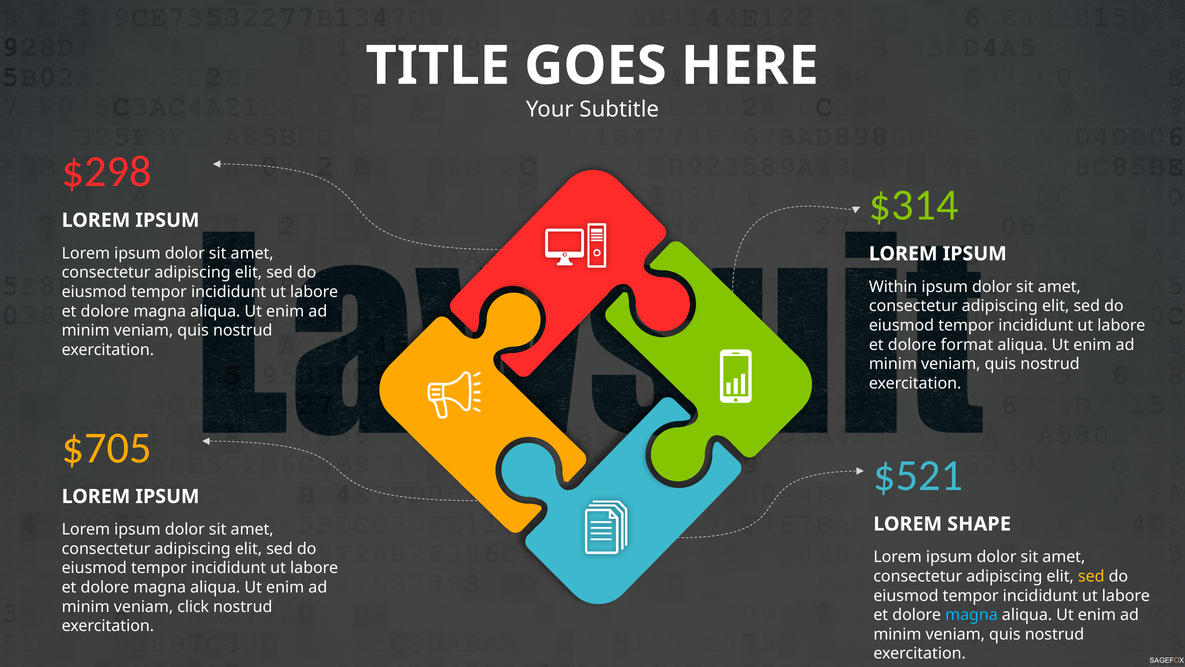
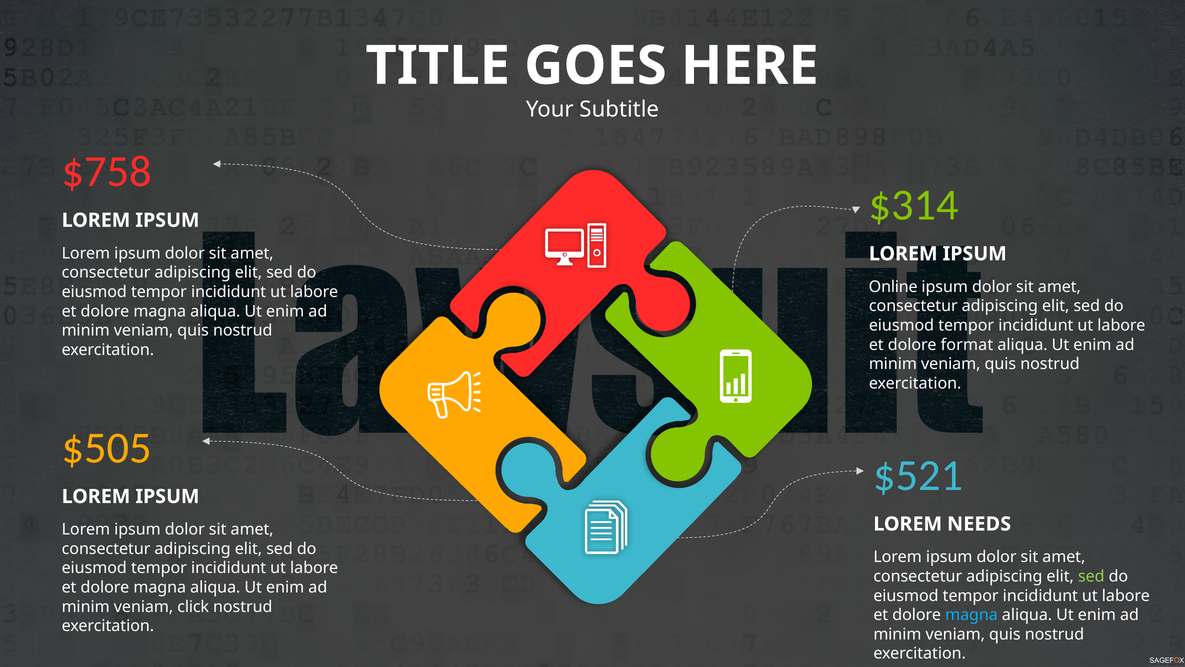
$298: $298 -> $758
Within: Within -> Online
$705: $705 -> $505
SHAPE: SHAPE -> NEEDS
sed at (1091, 576) colour: yellow -> light green
